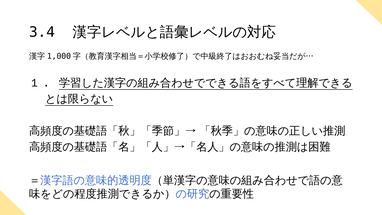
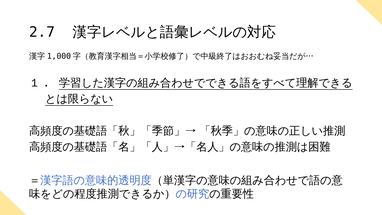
3.4: 3.4 -> 2.7
